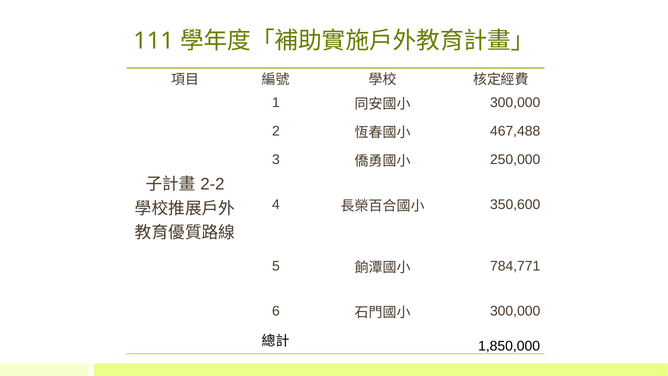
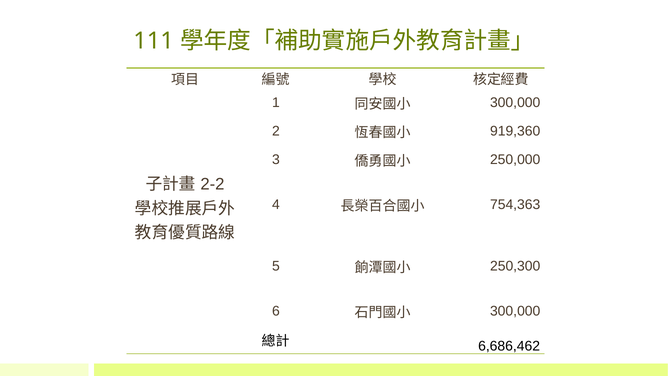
467,488: 467,488 -> 919,360
350,600: 350,600 -> 754,363
784,771: 784,771 -> 250,300
1,850,000: 1,850,000 -> 6,686,462
